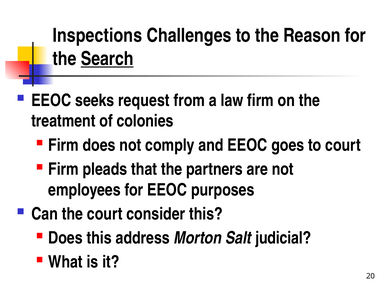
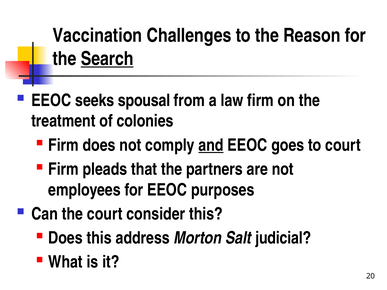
Inspections: Inspections -> Vaccination
request: request -> spousal
and underline: none -> present
